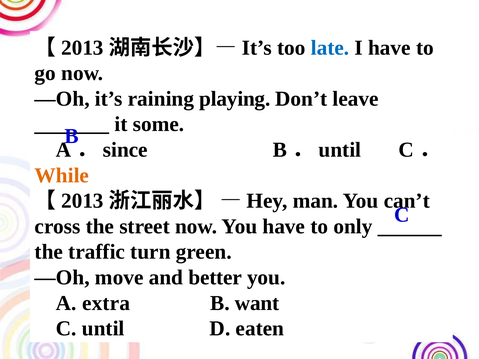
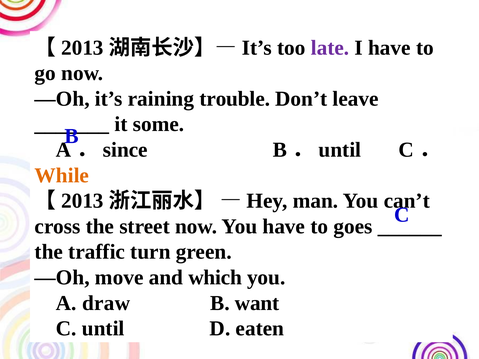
late colour: blue -> purple
playing: playing -> trouble
only: only -> goes
better: better -> which
extra: extra -> draw
